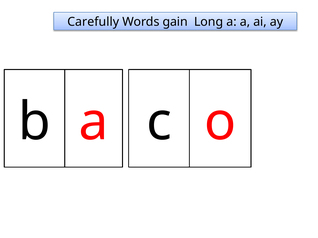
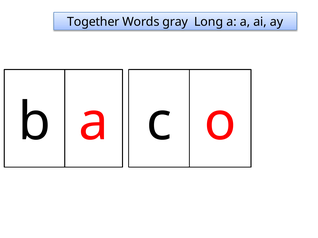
Carefully: Carefully -> Together
gain: gain -> gray
